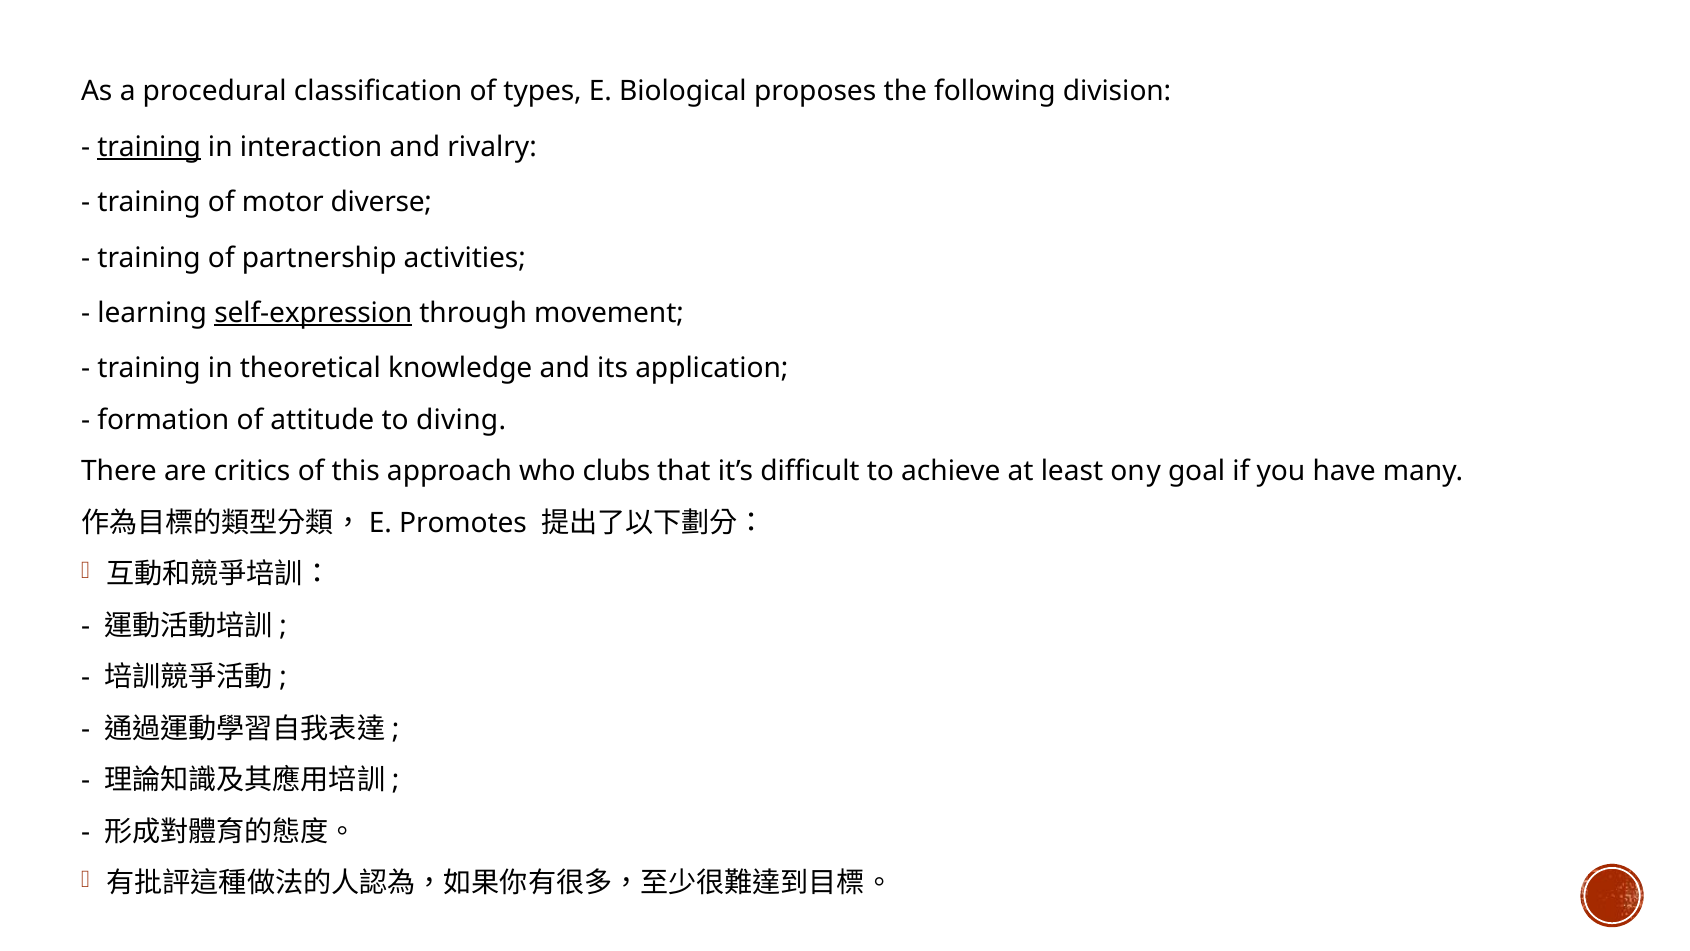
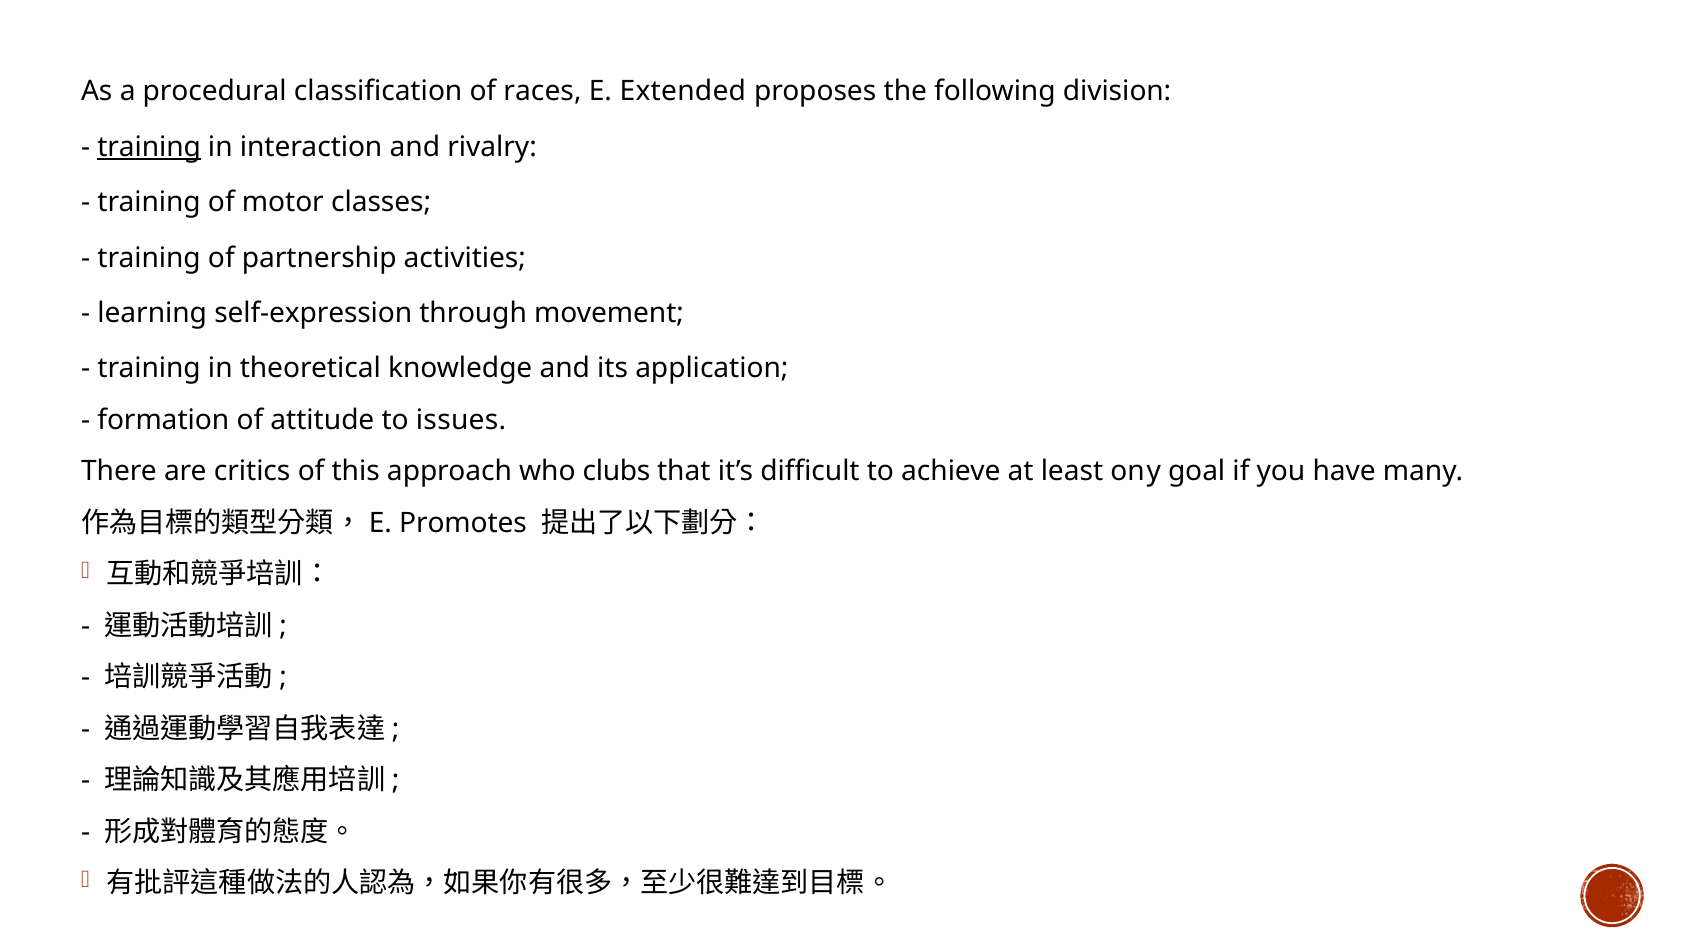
types: types -> races
Biological: Biological -> Extended
diverse: diverse -> classes
self-expression underline: present -> none
diving: diving -> issues
